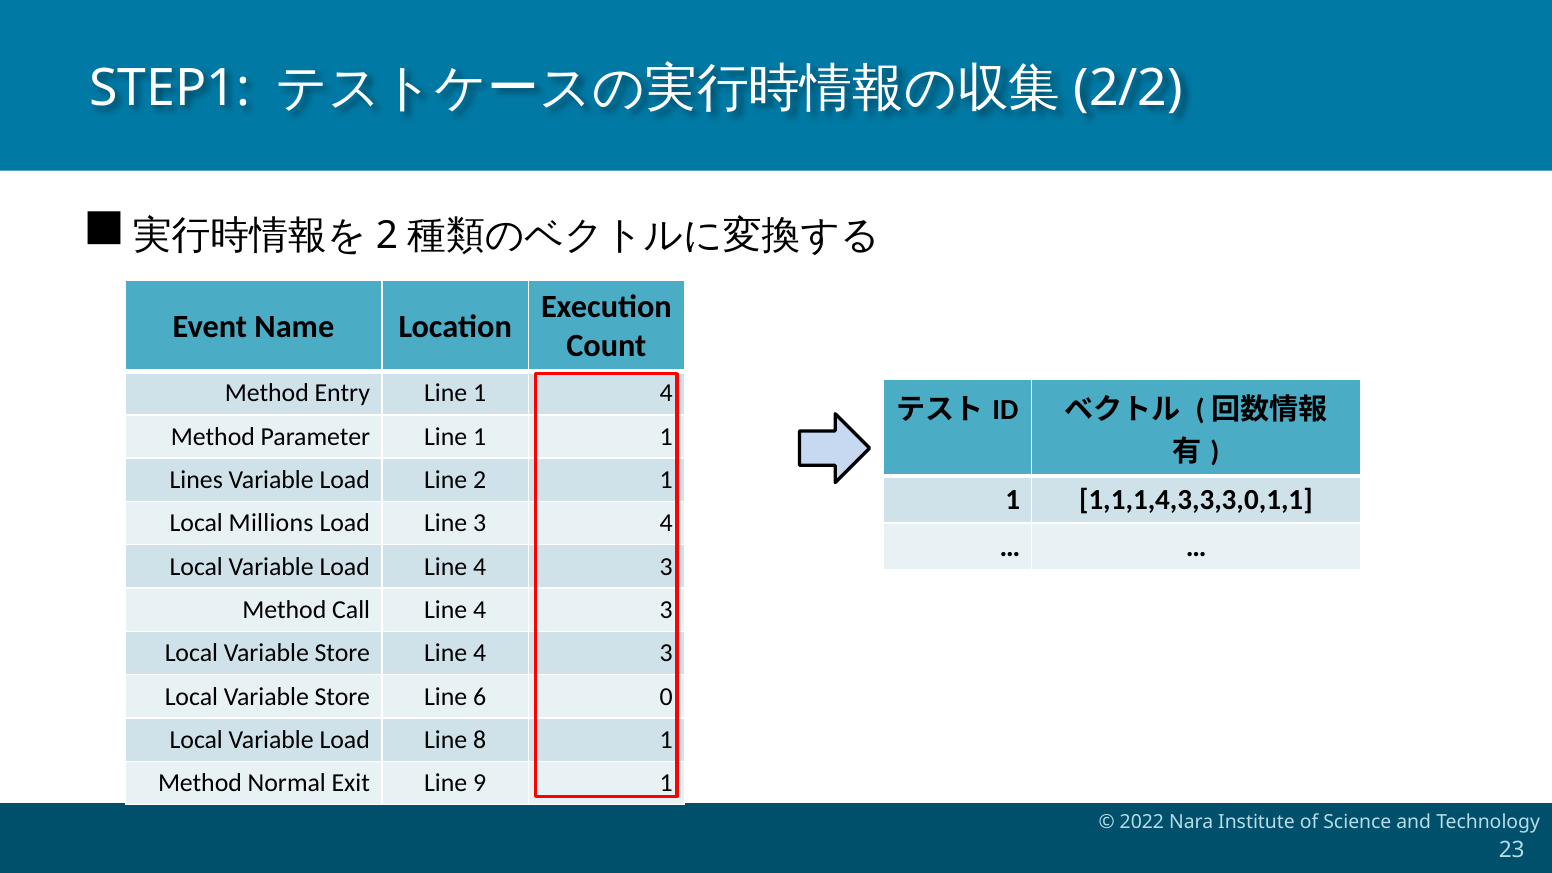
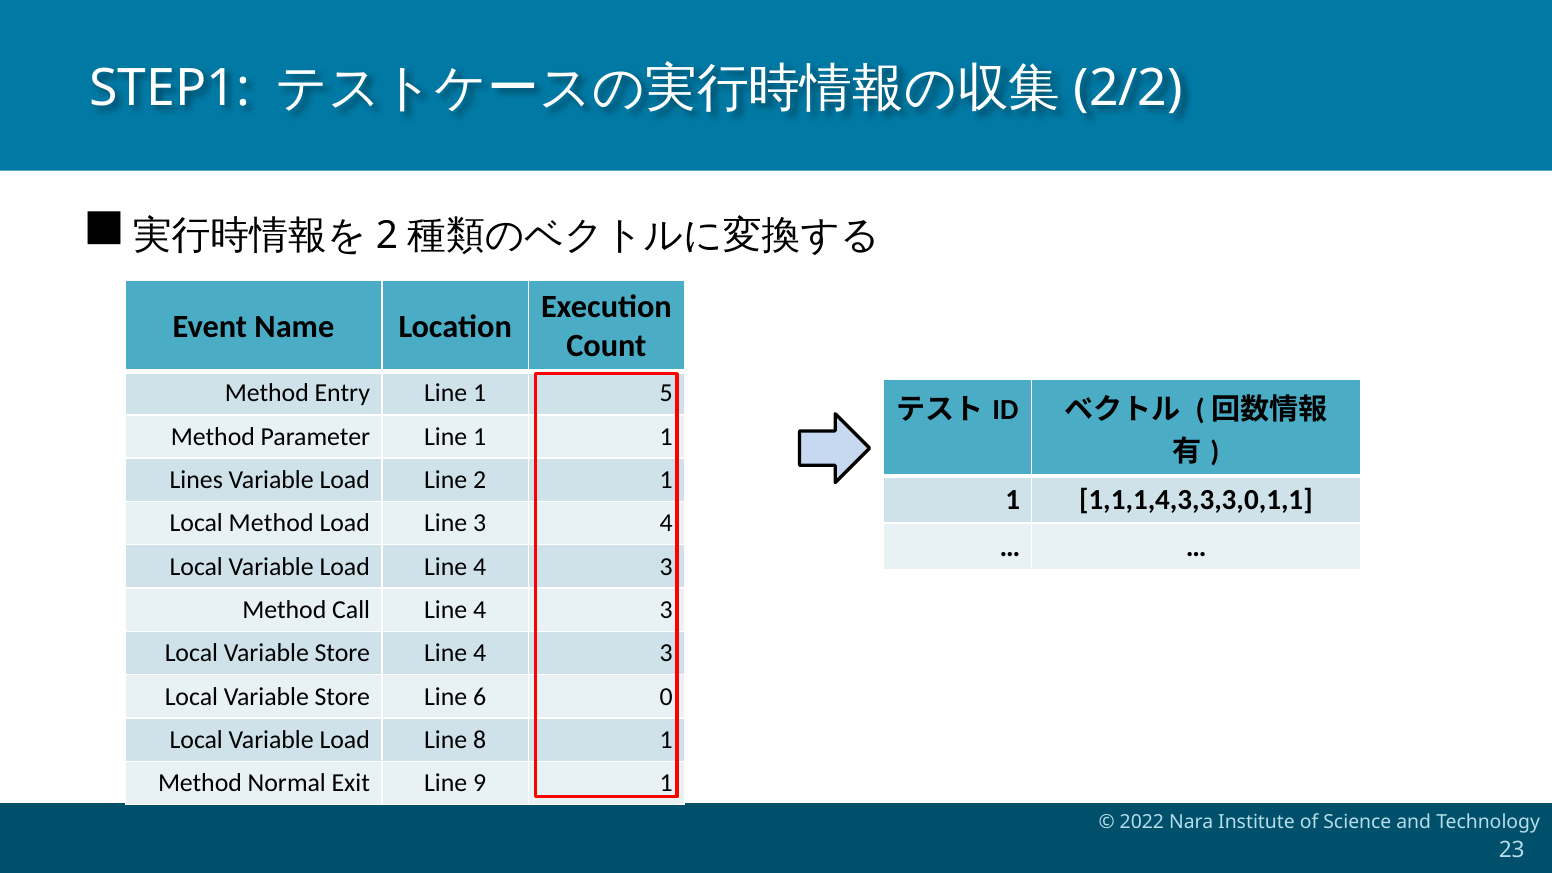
1 4: 4 -> 5
Local Millions: Millions -> Method
